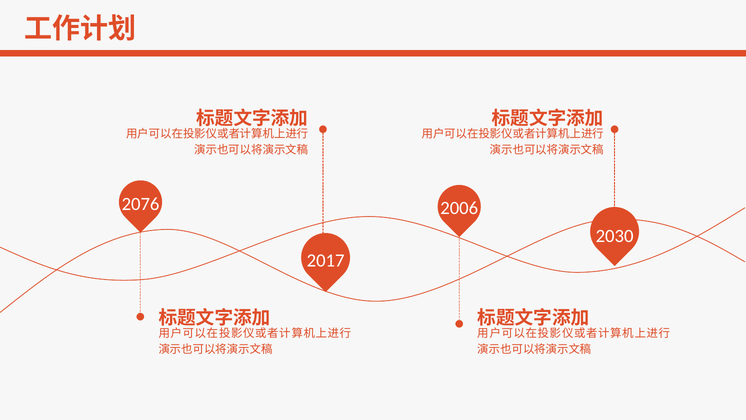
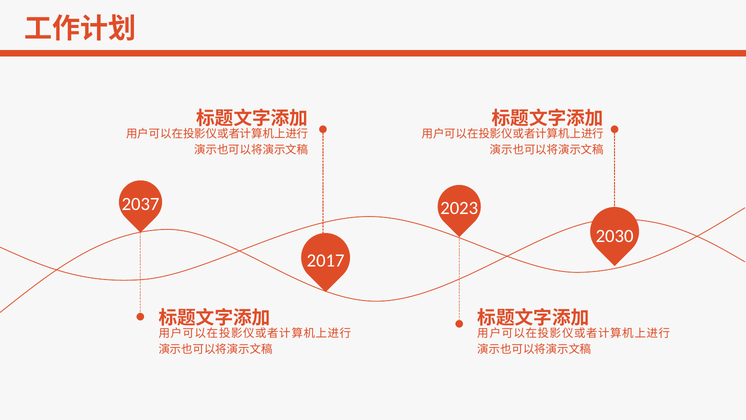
2076: 2076 -> 2037
2006: 2006 -> 2023
